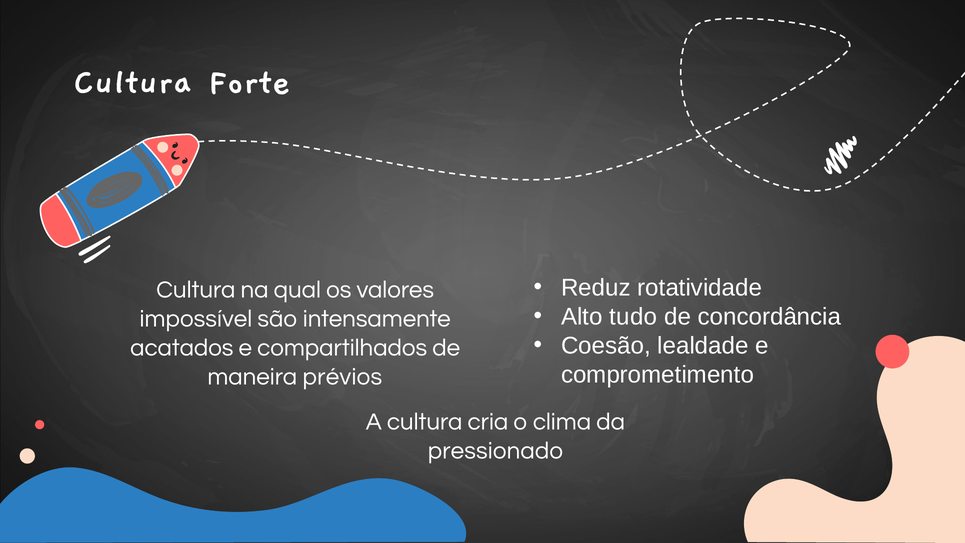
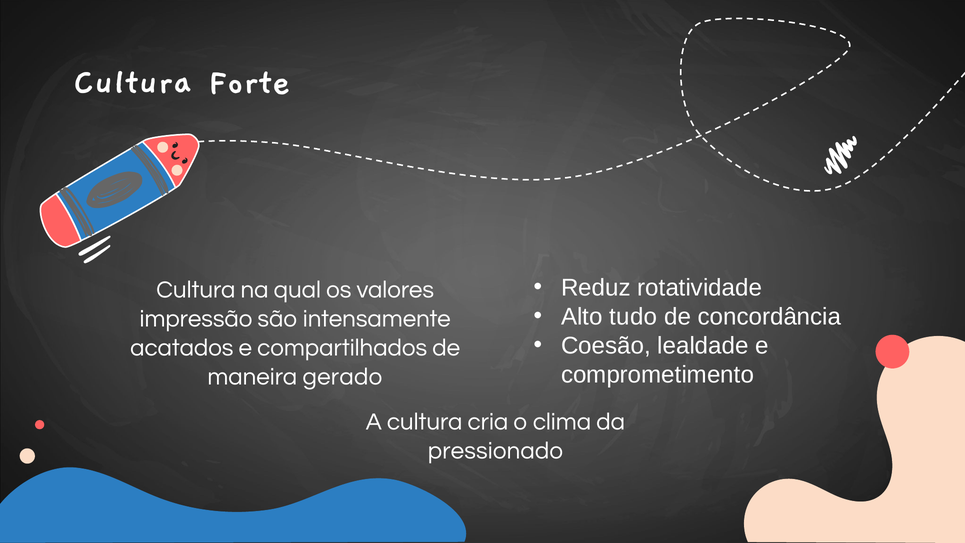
impossível: impossível -> impressão
prévios: prévios -> gerado
